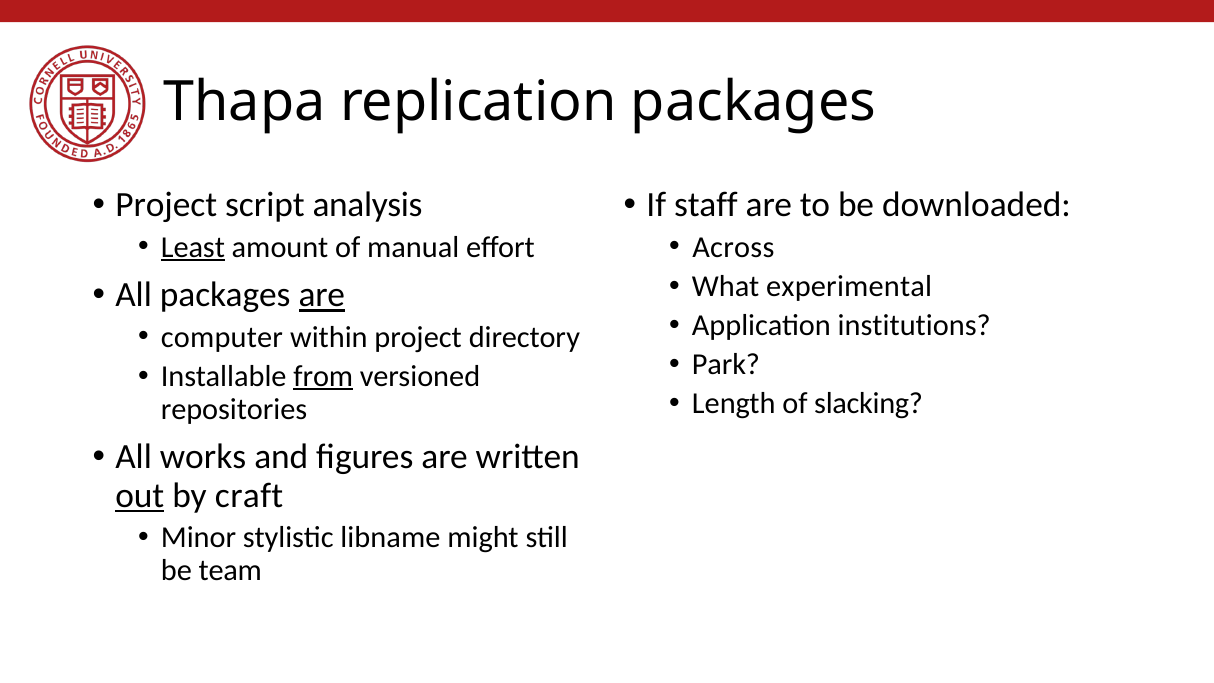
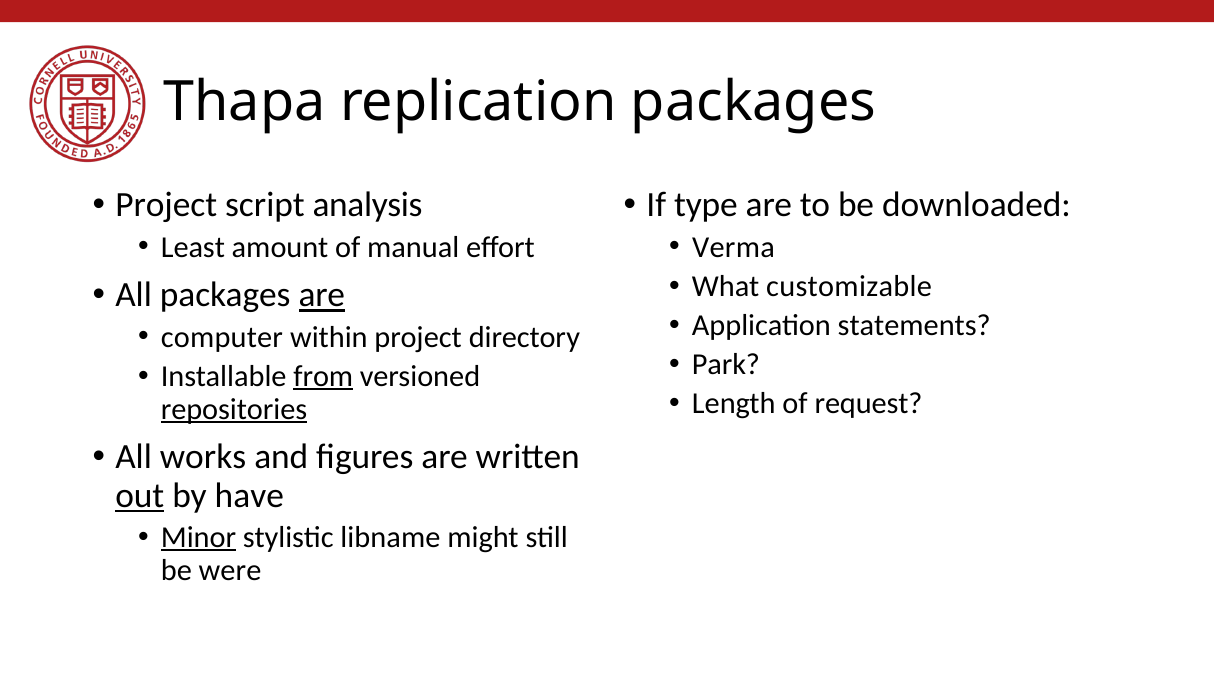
staff: staff -> type
Least underline: present -> none
Across: Across -> Verma
experimental: experimental -> customizable
institutions: institutions -> statements
slacking: slacking -> request
repositories underline: none -> present
craft: craft -> have
Minor underline: none -> present
team: team -> were
